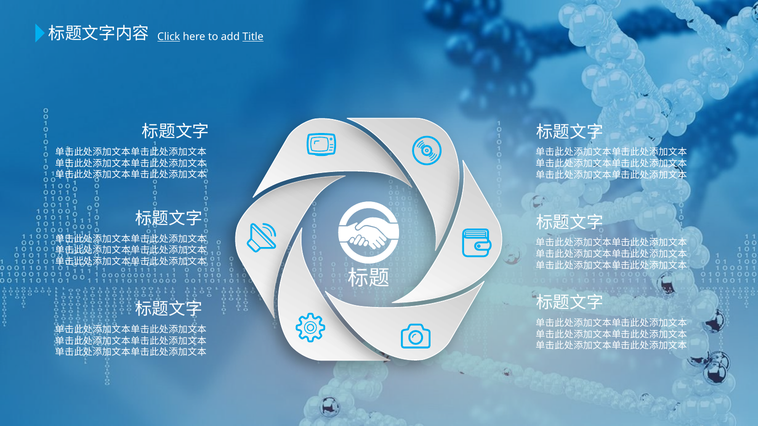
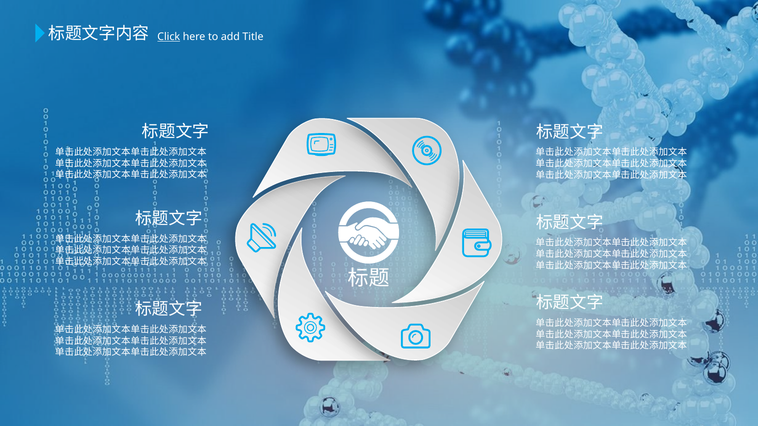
Title underline: present -> none
